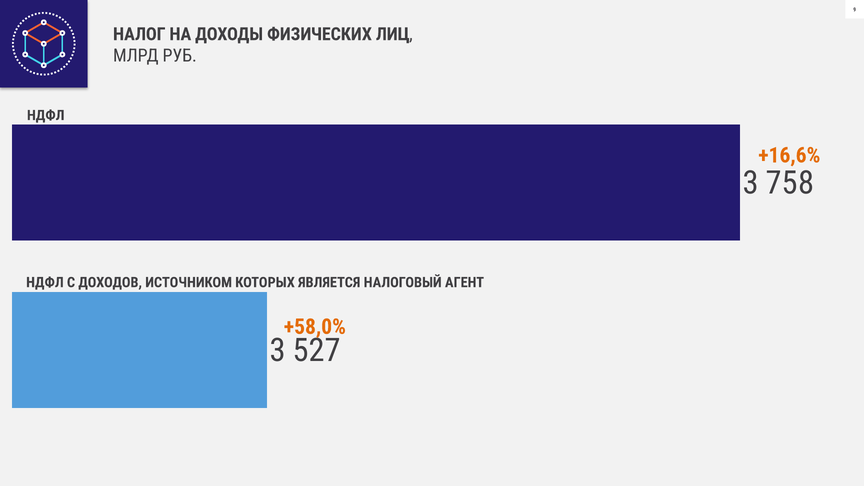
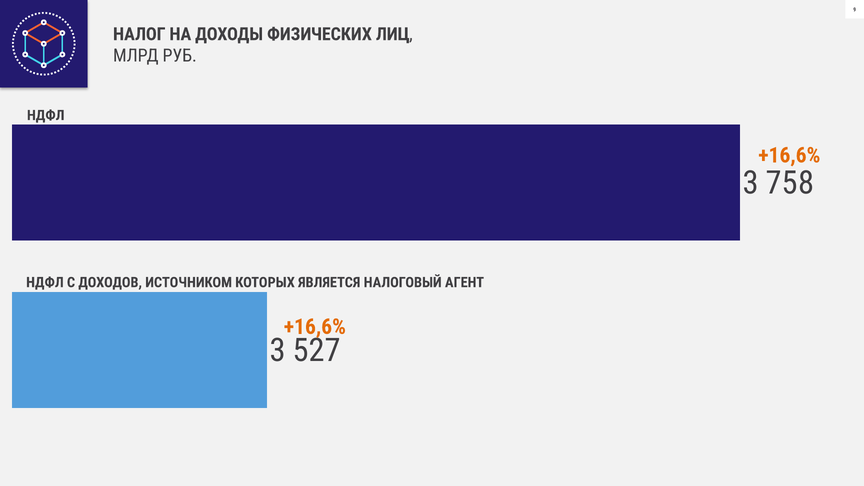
+58,0% at (315, 327): +58,0% -> +16,6%
